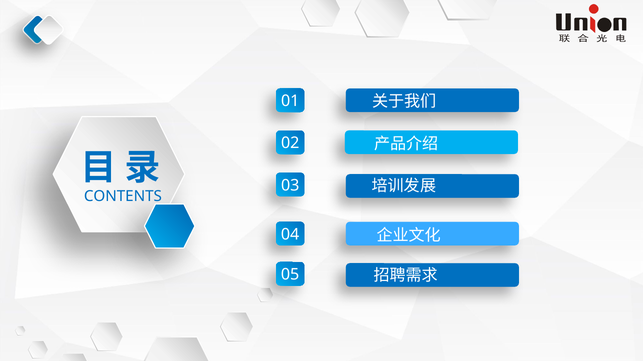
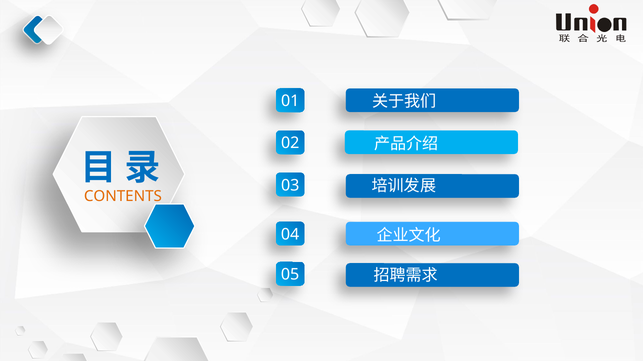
CONTENTS colour: blue -> orange
